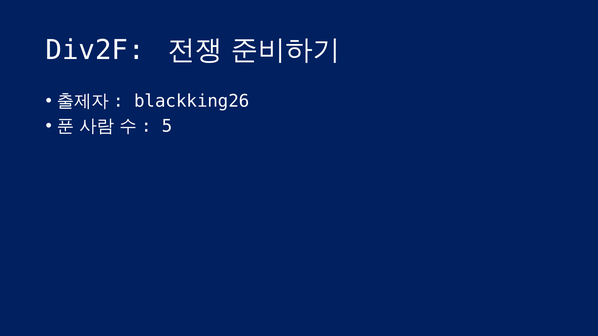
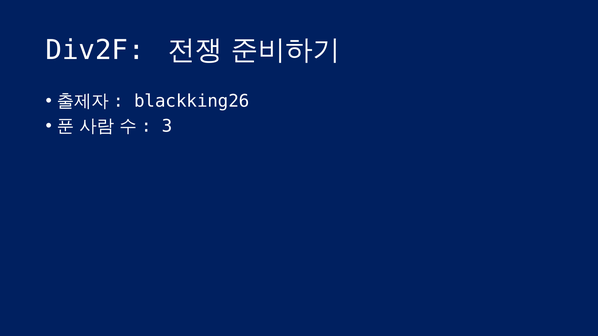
5: 5 -> 3
